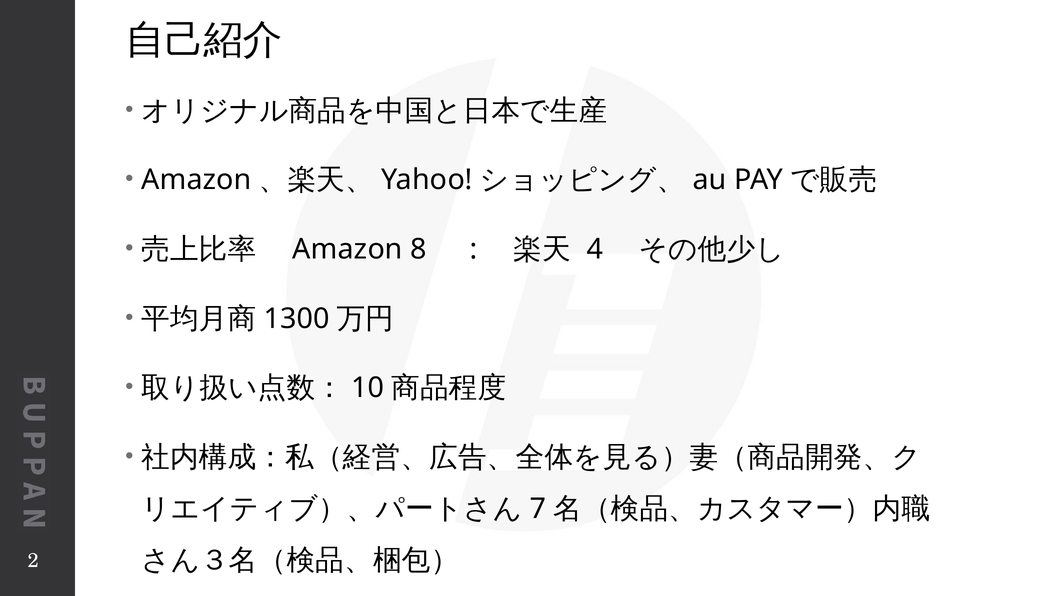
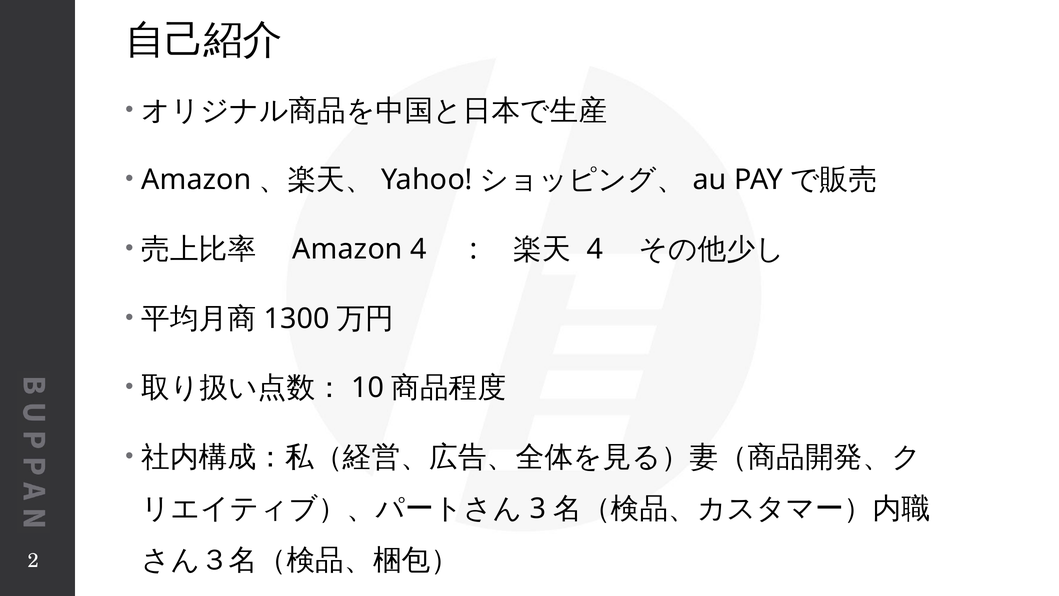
Amazon 8: 8 -> 4
7: 7 -> 3
